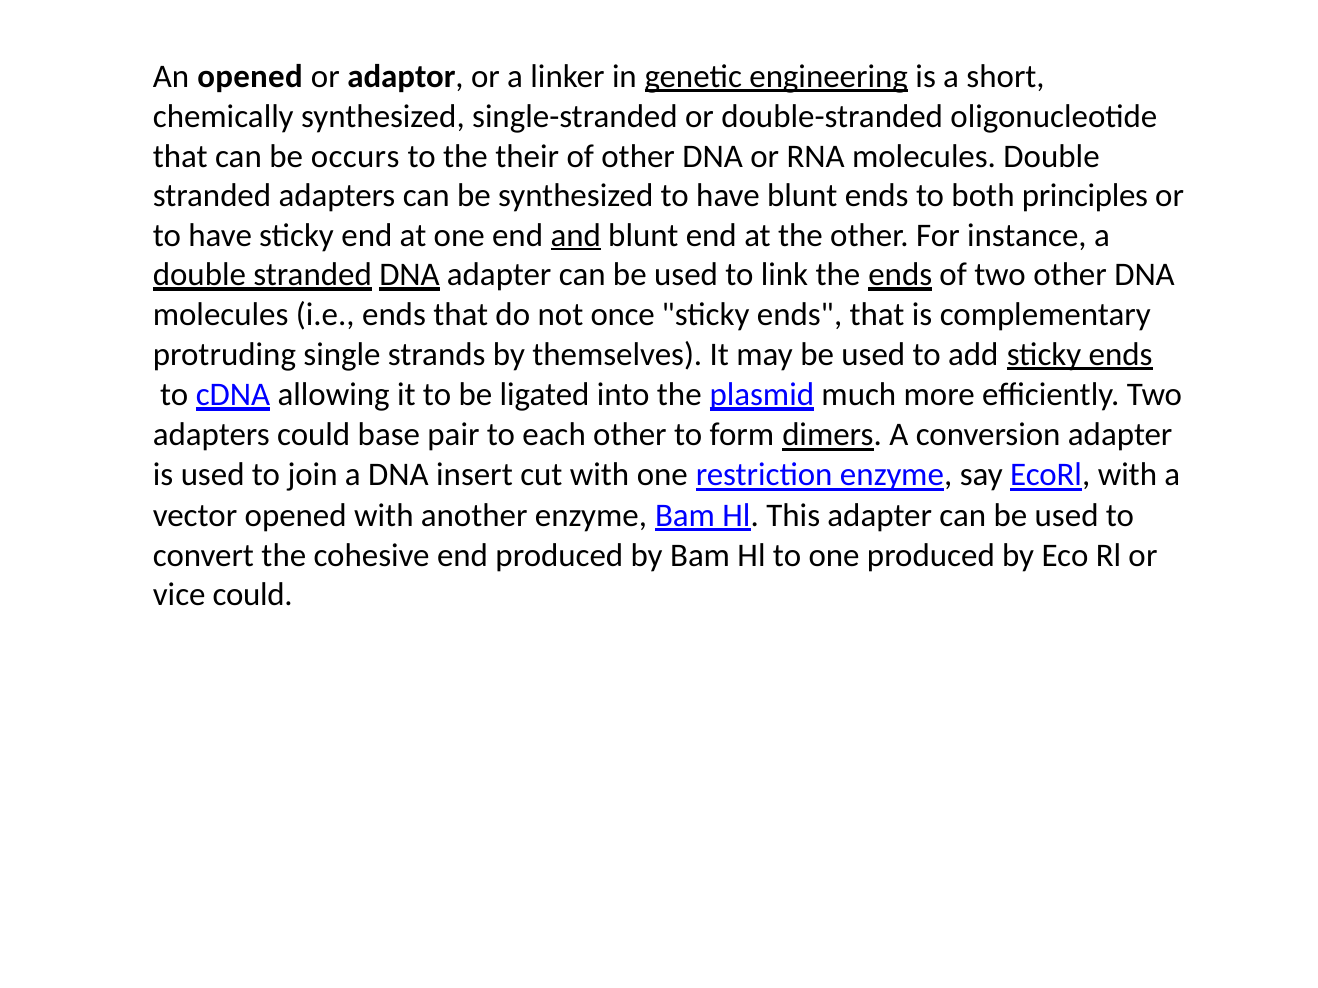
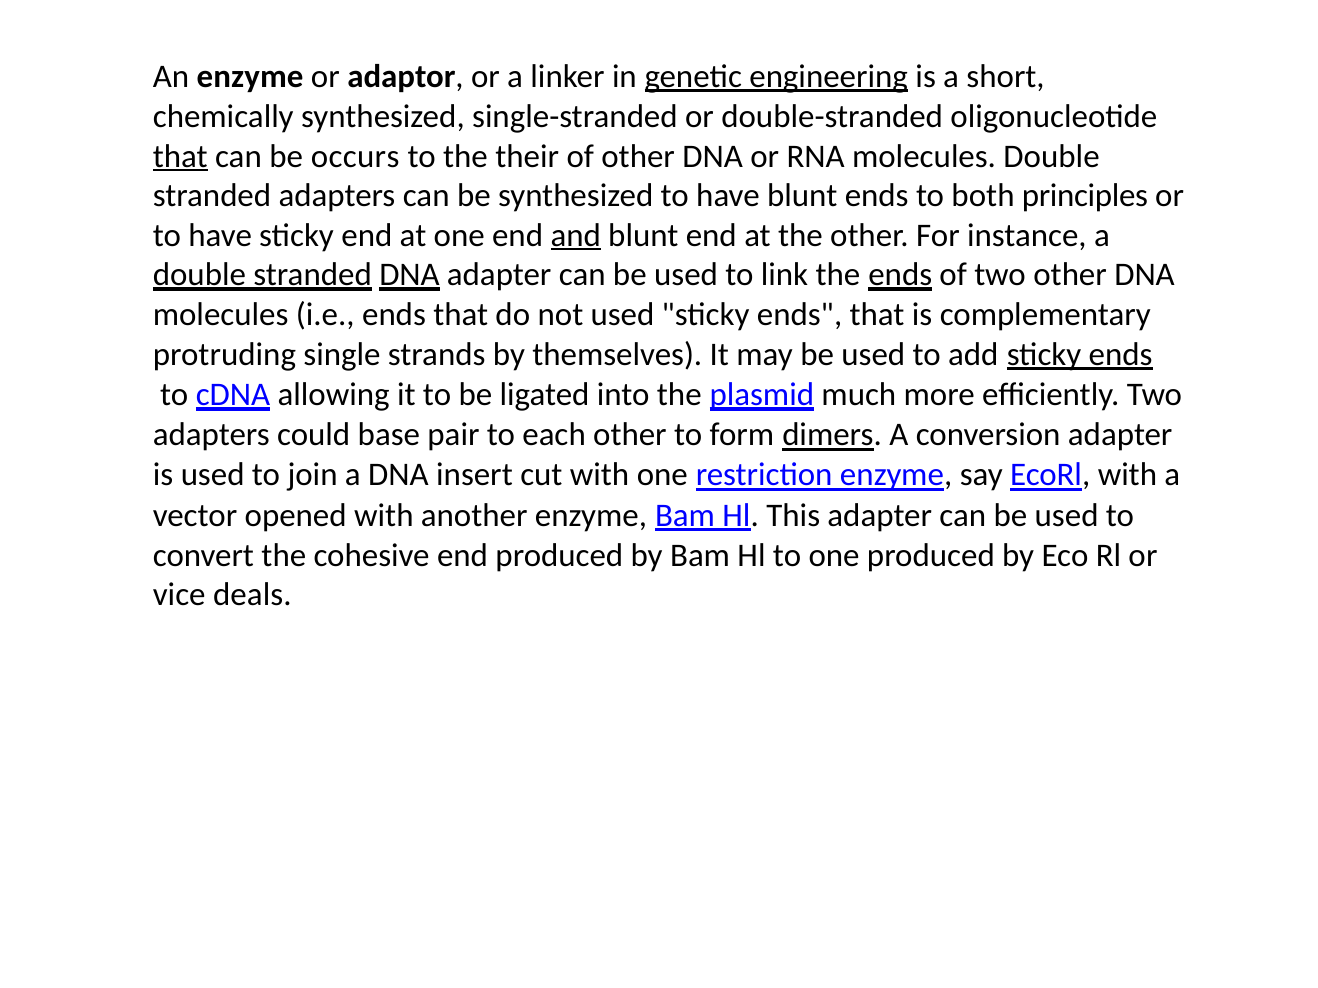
An opened: opened -> enzyme
that at (180, 156) underline: none -> present
not once: once -> used
vice could: could -> deals
